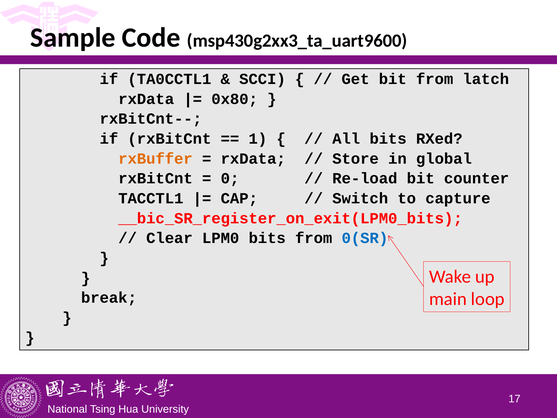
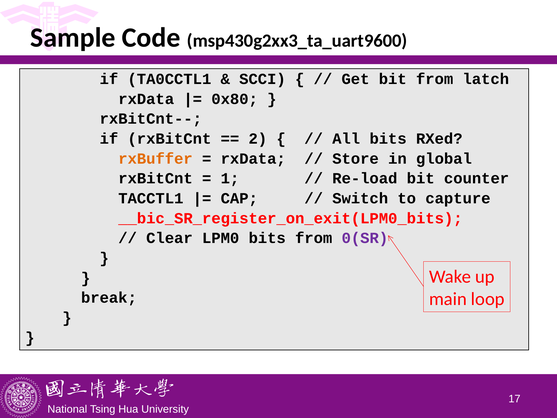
1: 1 -> 2
0: 0 -> 1
0(SR colour: blue -> purple
